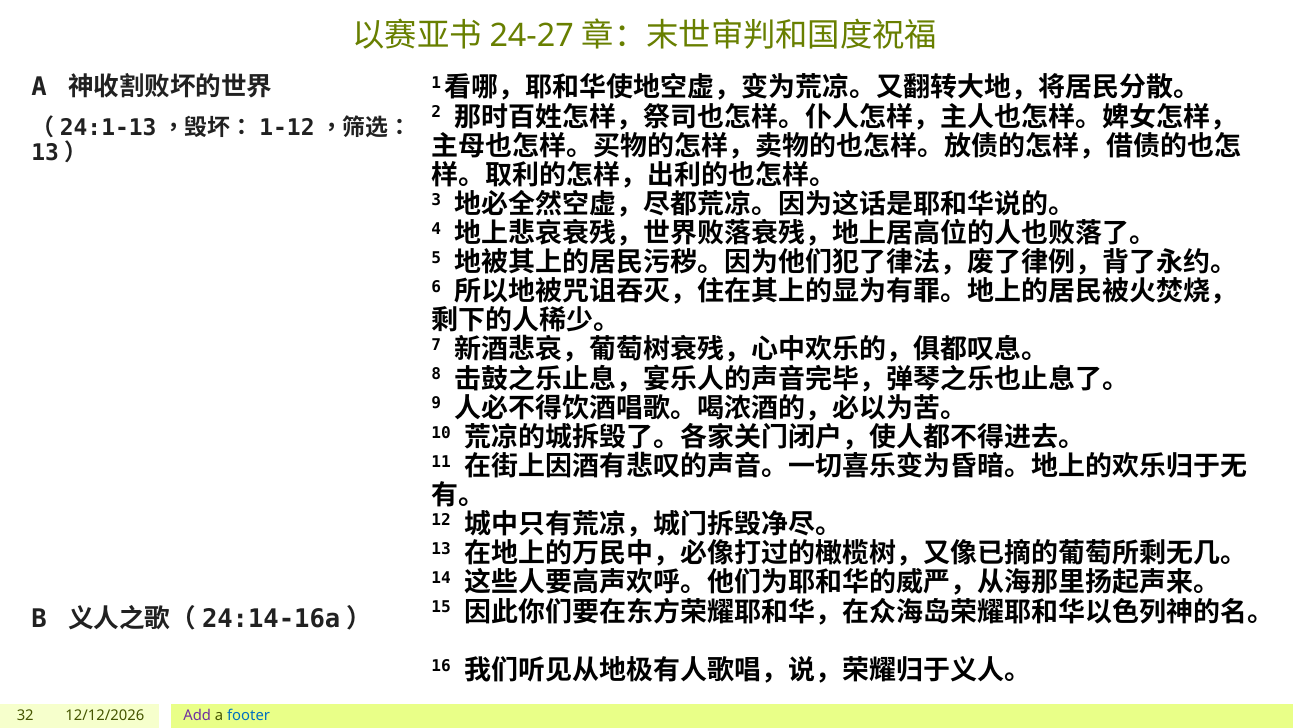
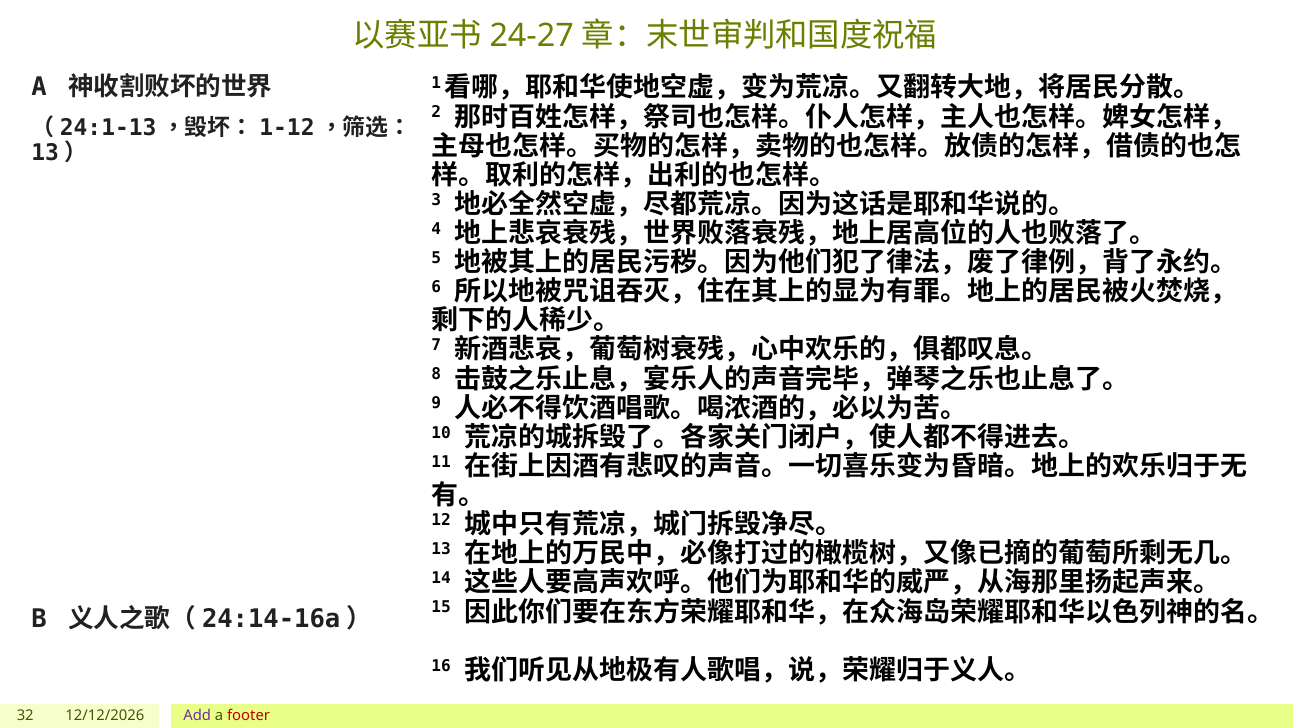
footer colour: blue -> red
